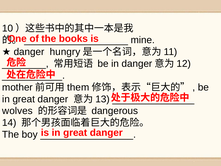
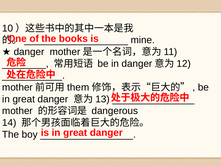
danger hungry: hungry -> mother
wolves at (17, 111): wolves -> mother
